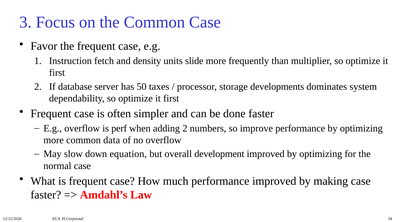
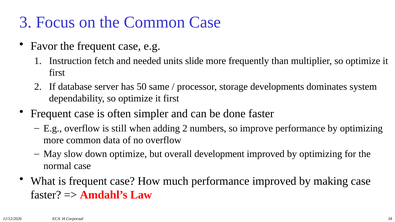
density: density -> needed
taxes: taxes -> same
perf: perf -> still
down equation: equation -> optimize
